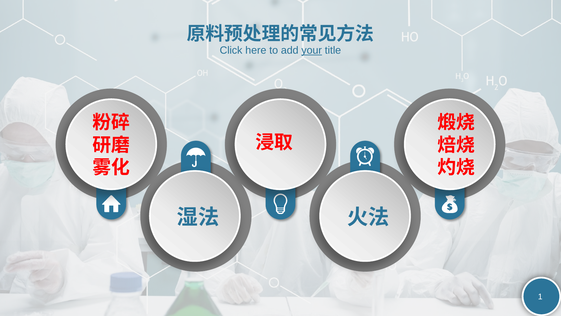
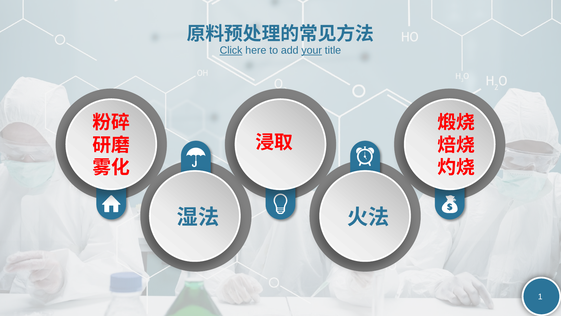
Click underline: none -> present
